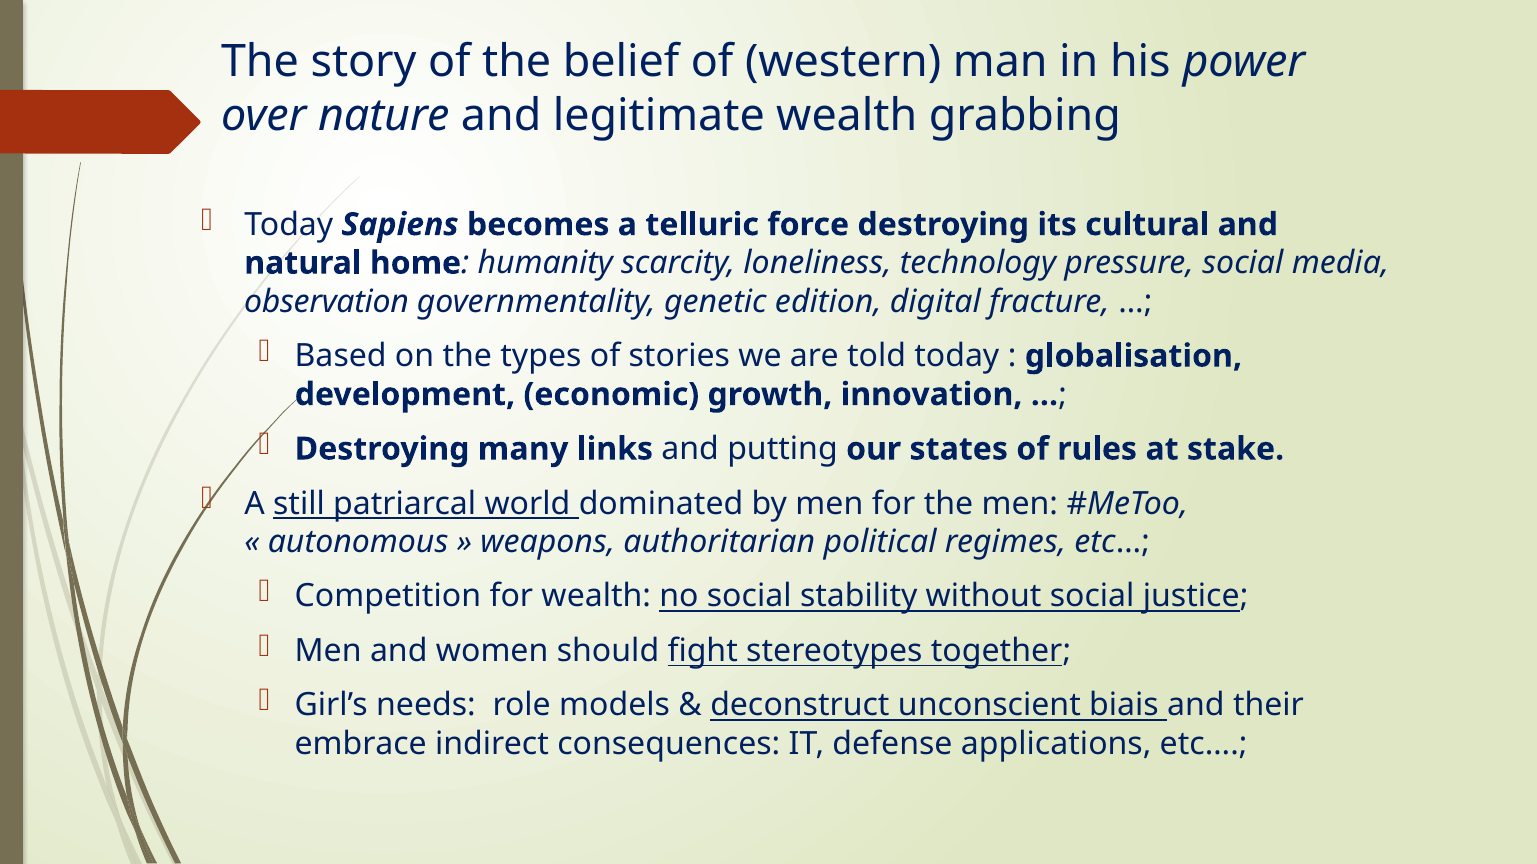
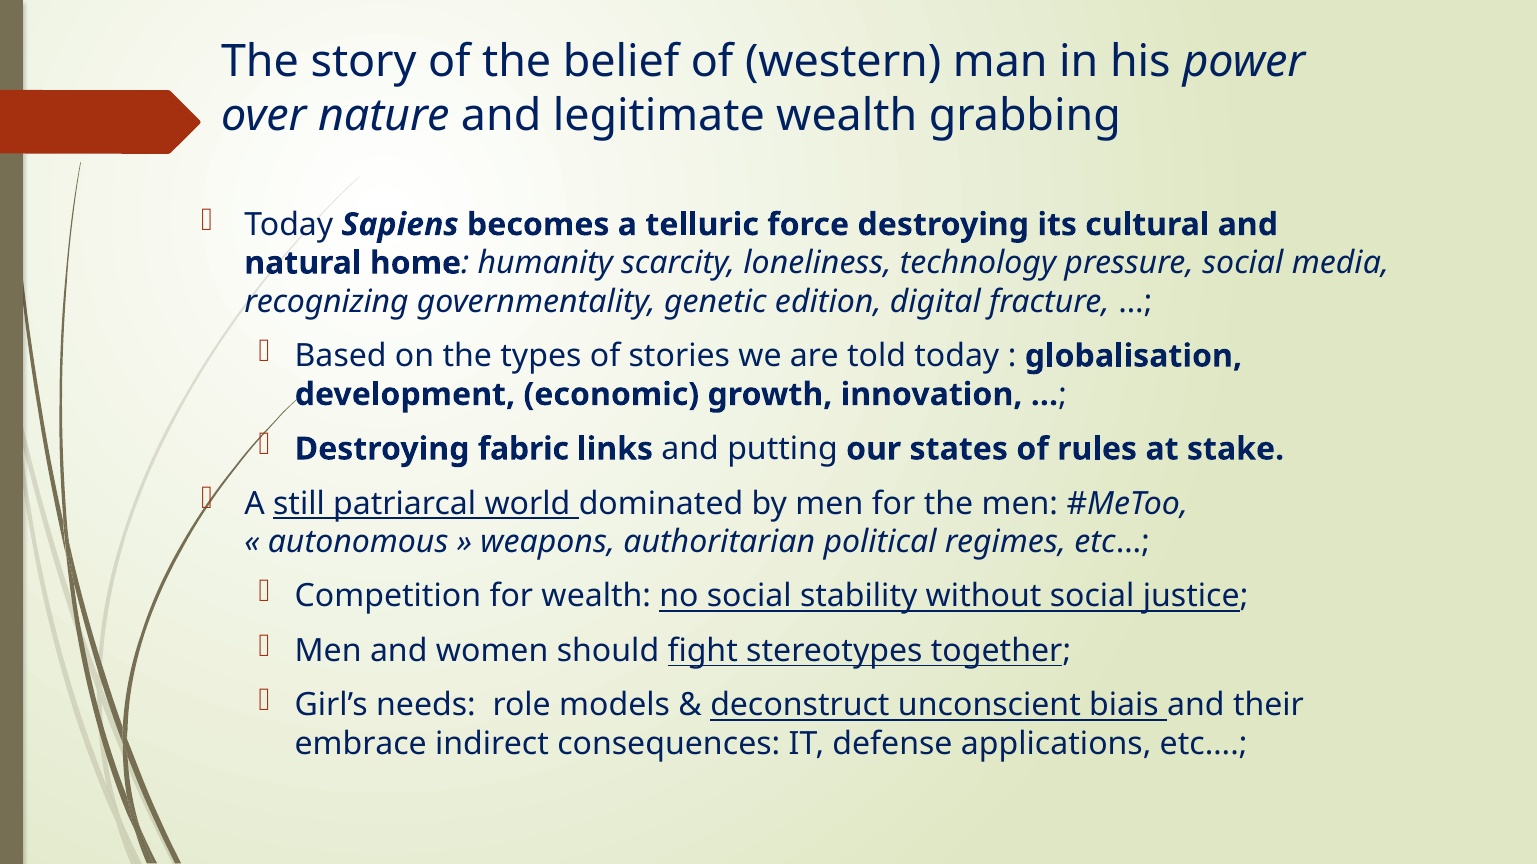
observation: observation -> recognizing
many: many -> fabric
